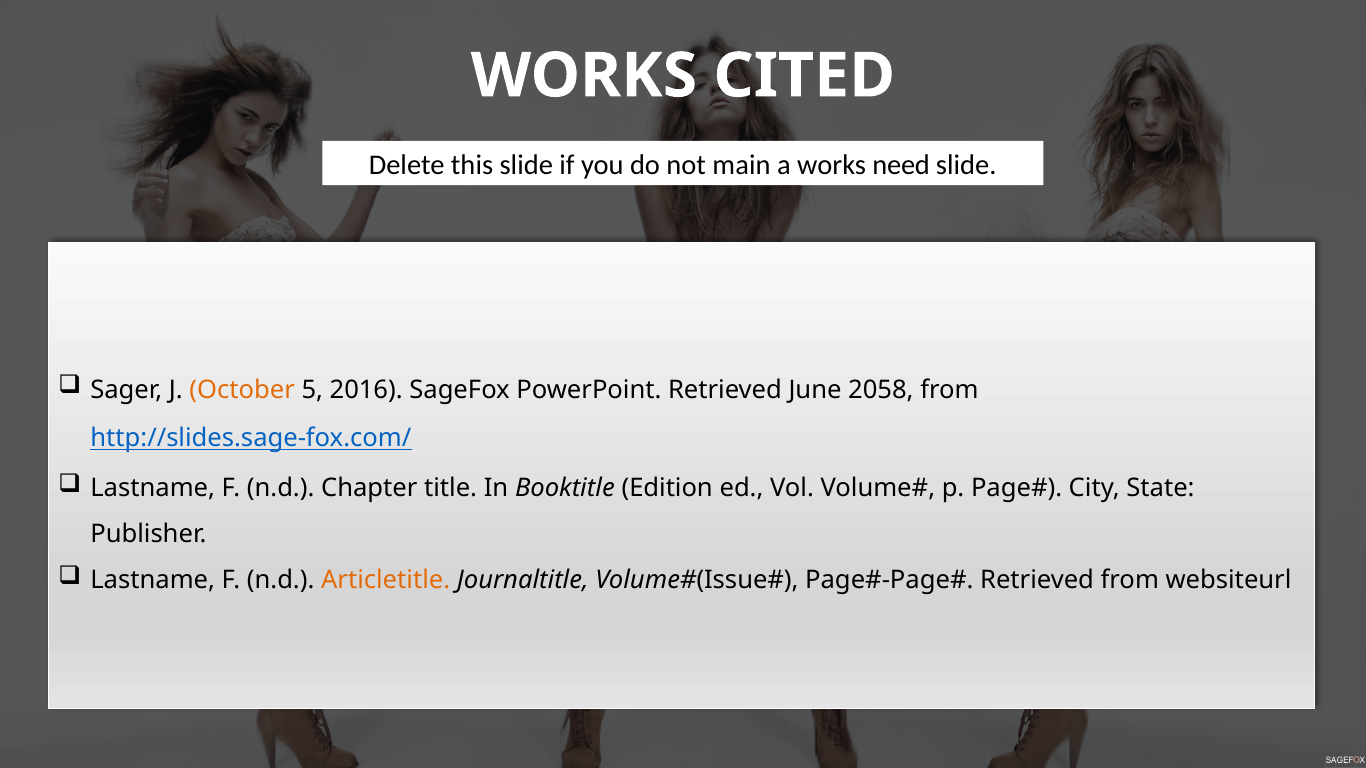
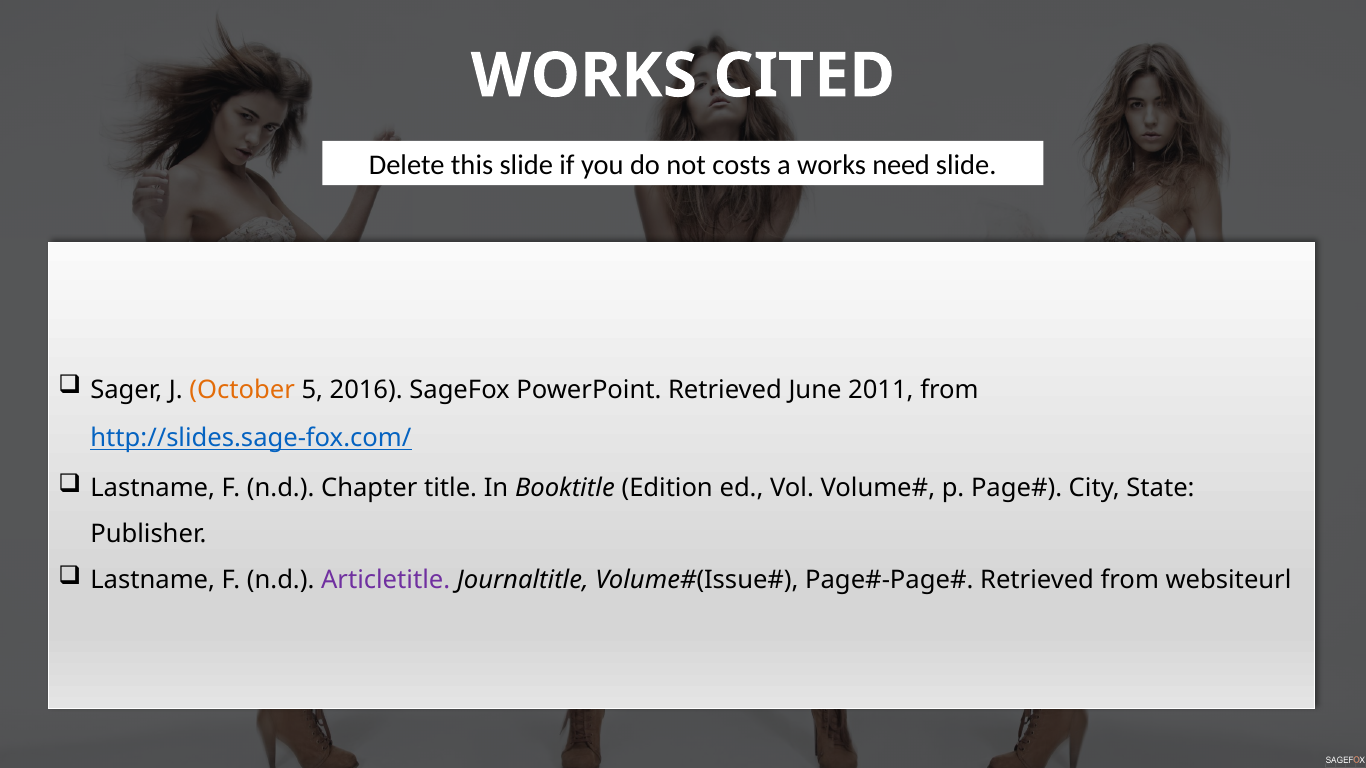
main: main -> costs
2058: 2058 -> 2011
Articletitle colour: orange -> purple
